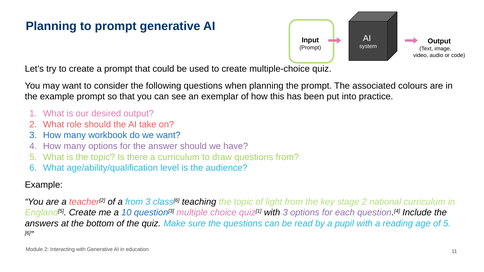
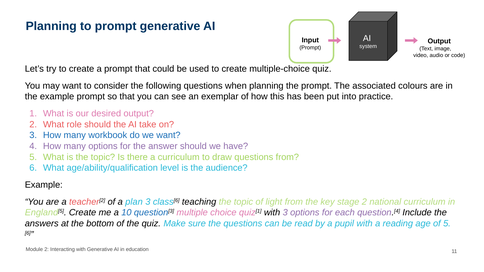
a from: from -> plan
